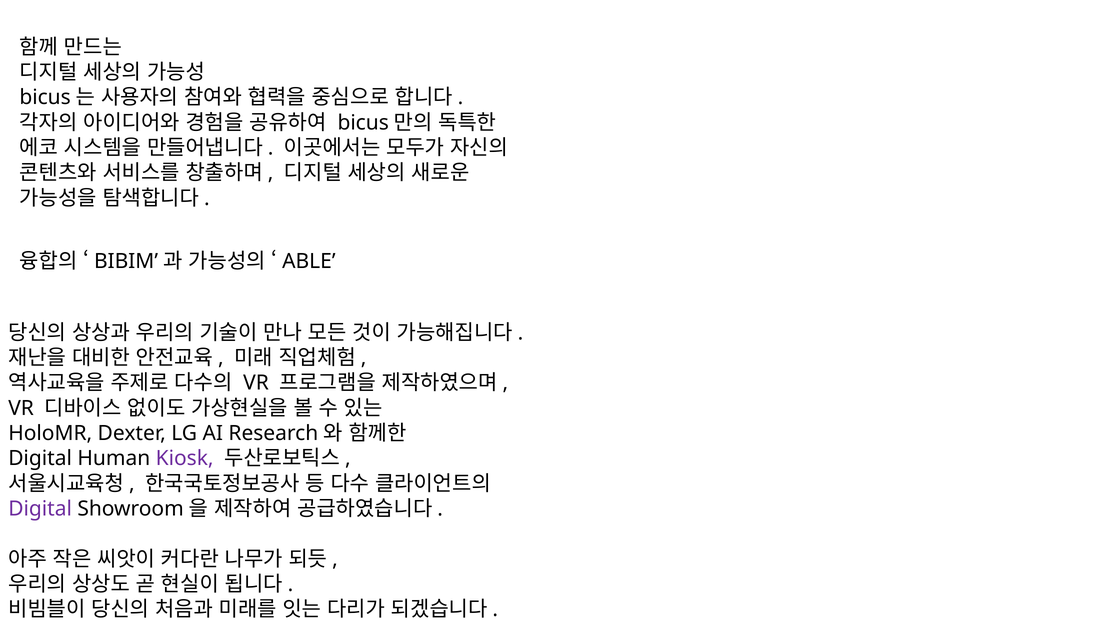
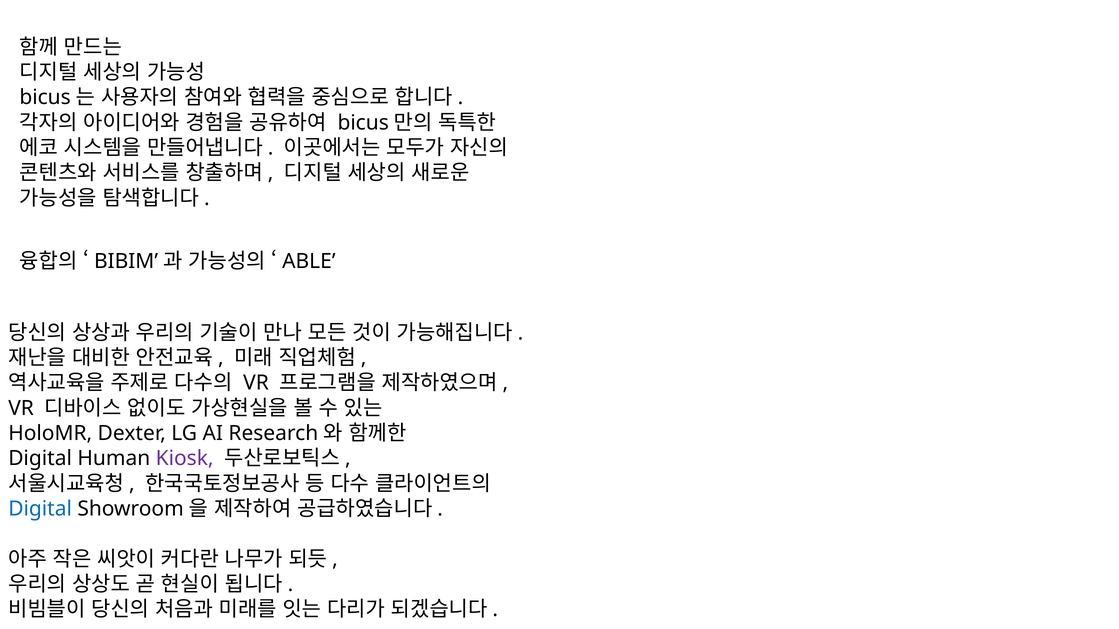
Digital at (40, 509) colour: purple -> blue
